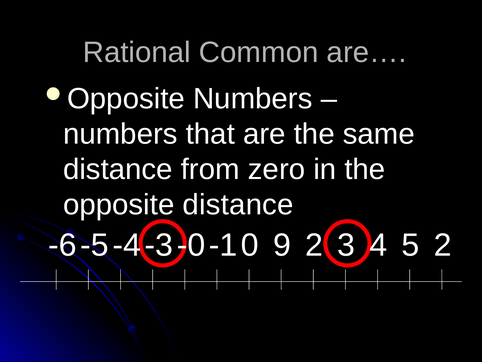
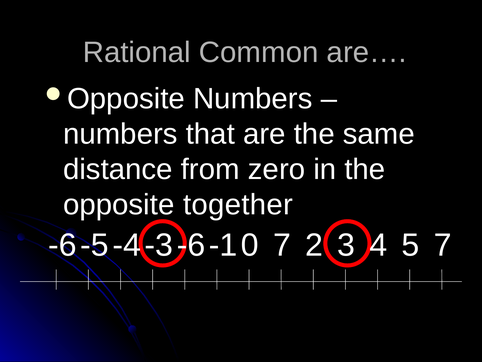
opposite distance: distance -> together
-0 at (191, 245): -0 -> -6
0 9: 9 -> 7
5 2: 2 -> 7
